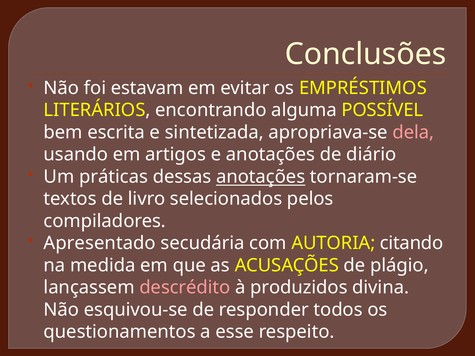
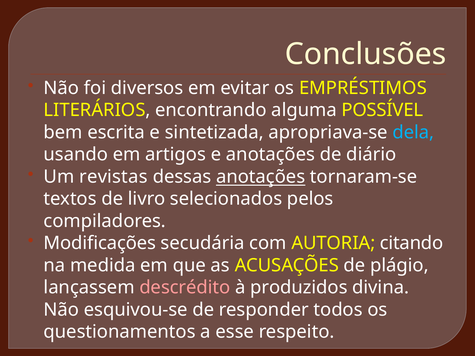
estavam: estavam -> diversos
dela colour: pink -> light blue
práticas: práticas -> revistas
Apresentado: Apresentado -> Modificações
